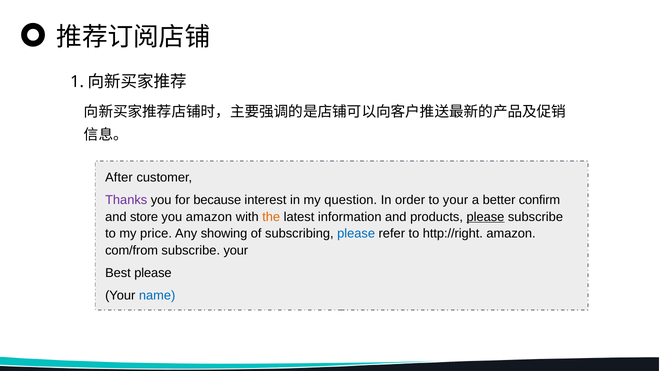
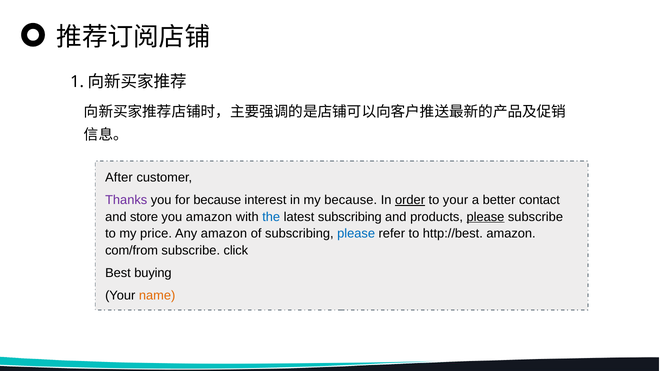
my question: question -> because
order underline: none -> present
confirm: confirm -> contact
the colour: orange -> blue
latest information: information -> subscribing
Any showing: showing -> amazon
http://right: http://right -> http://best
subscribe your: your -> click
Best please: please -> buying
name colour: blue -> orange
